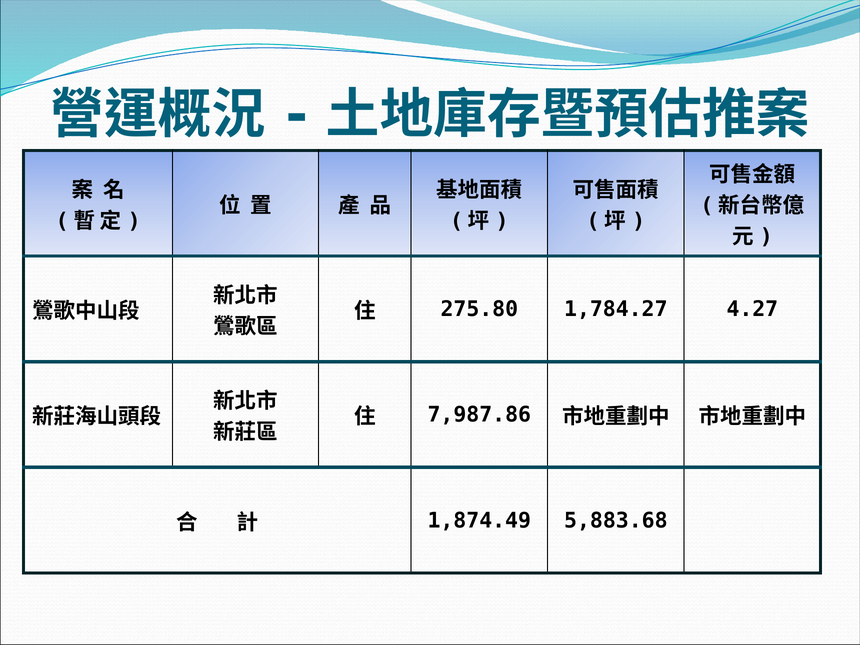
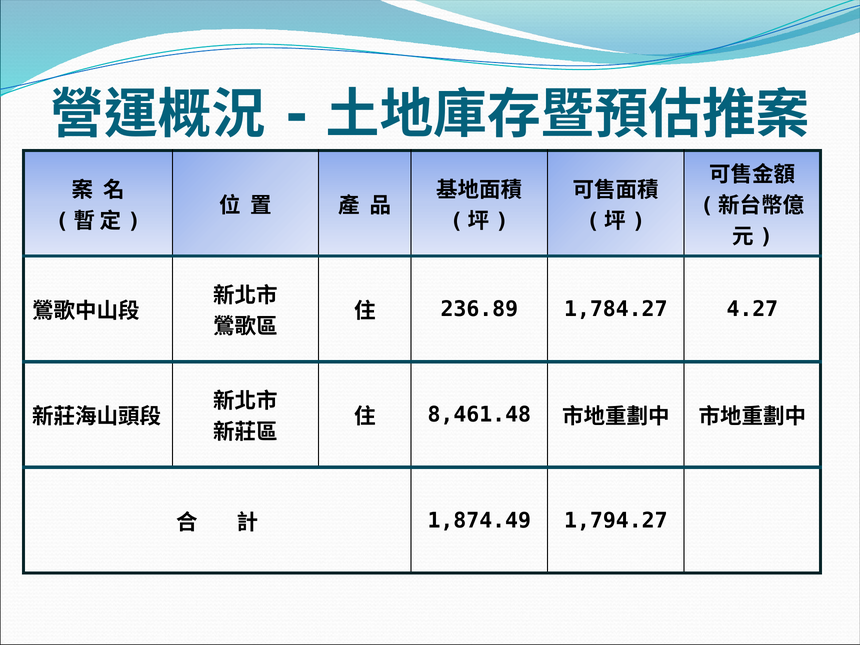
275.80: 275.80 -> 236.89
7,987.86: 7,987.86 -> 8,461.48
5,883.68: 5,883.68 -> 1,794.27
